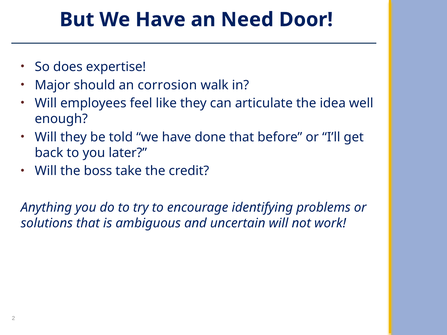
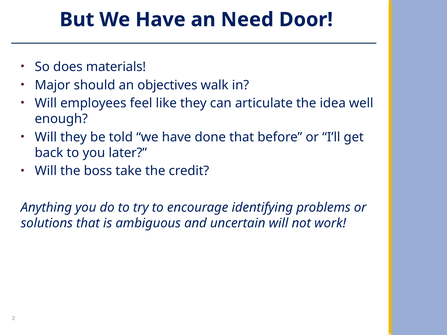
expertise: expertise -> materials
corrosion: corrosion -> objectives
